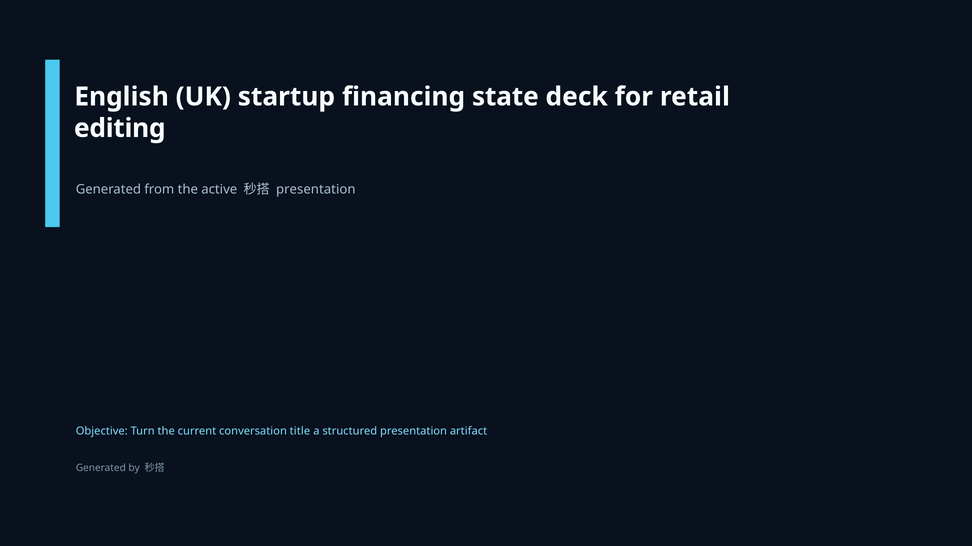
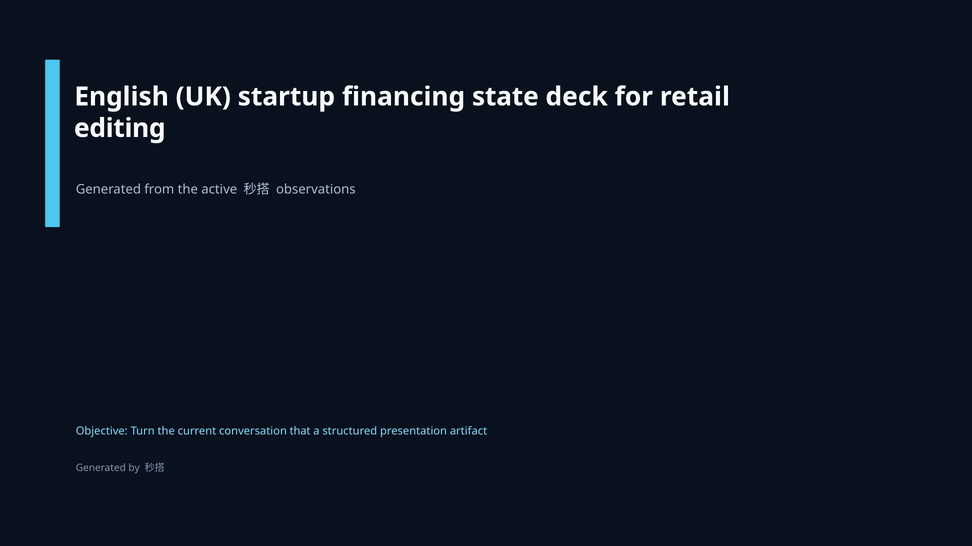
presentation at (316, 190): presentation -> observations
title: title -> that
